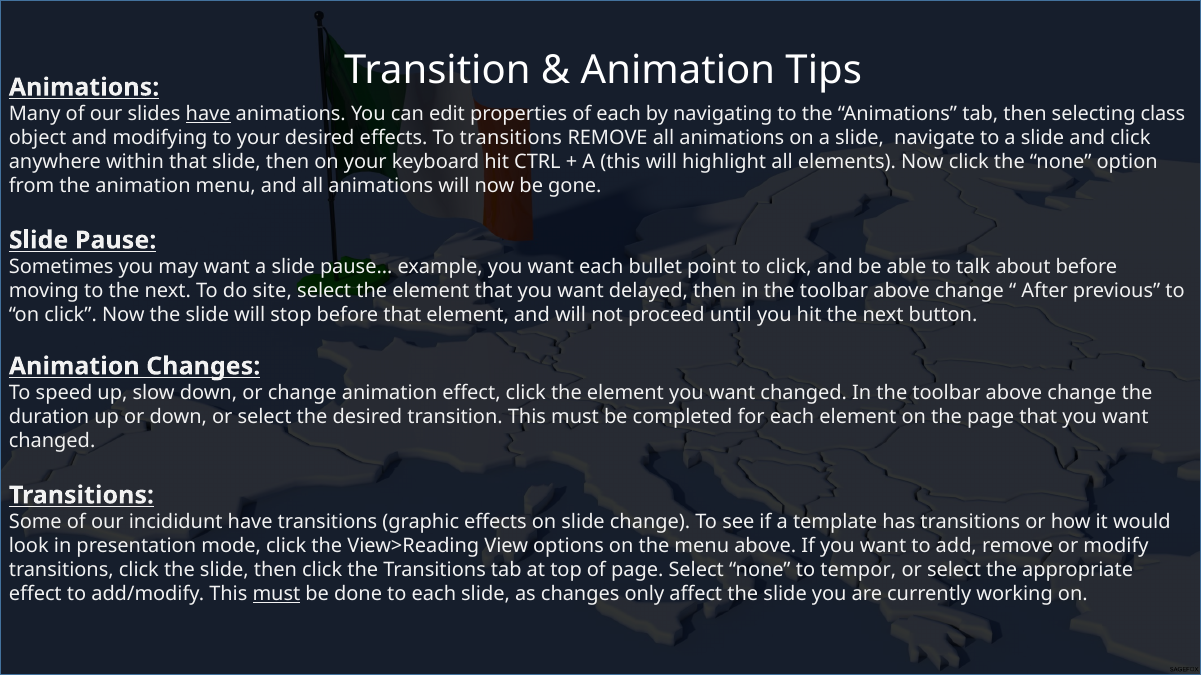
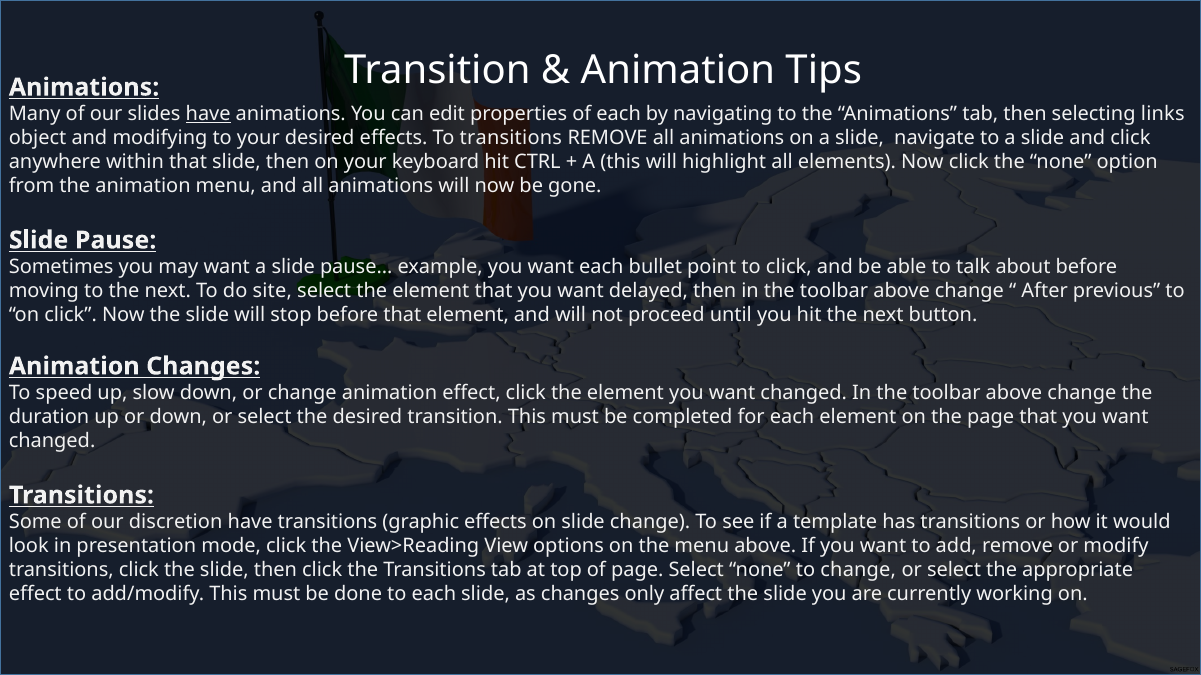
class: class -> links
incididunt: incididunt -> discretion
to tempor: tempor -> change
must at (276, 594) underline: present -> none
